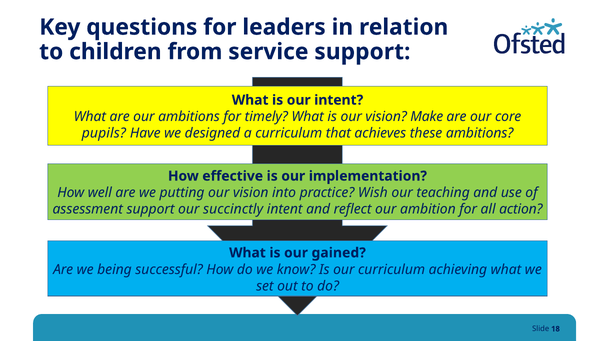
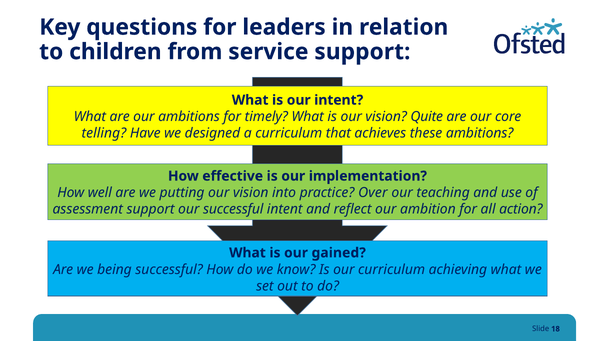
Make: Make -> Quite
pupils: pupils -> telling
Wish: Wish -> Over
our succinctly: succinctly -> successful
